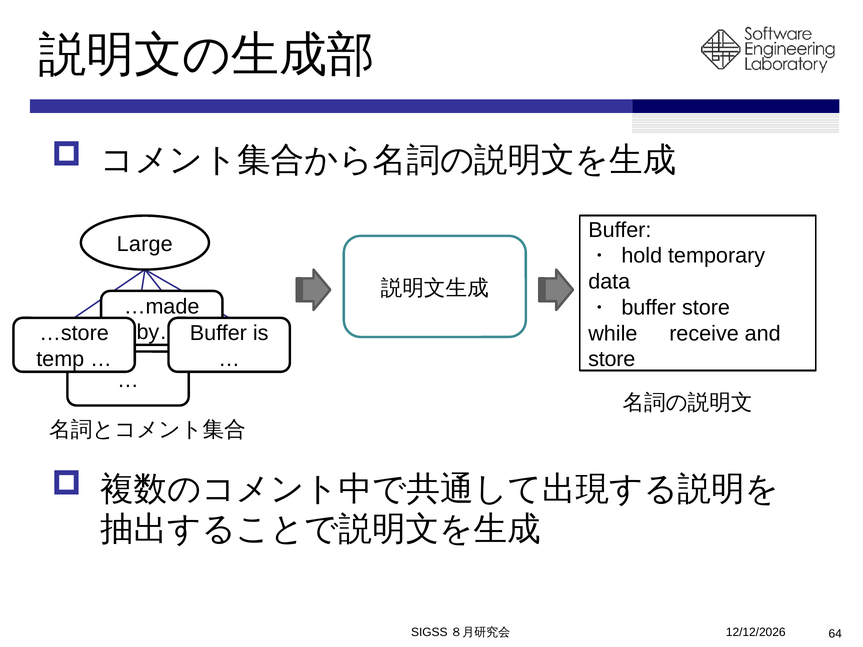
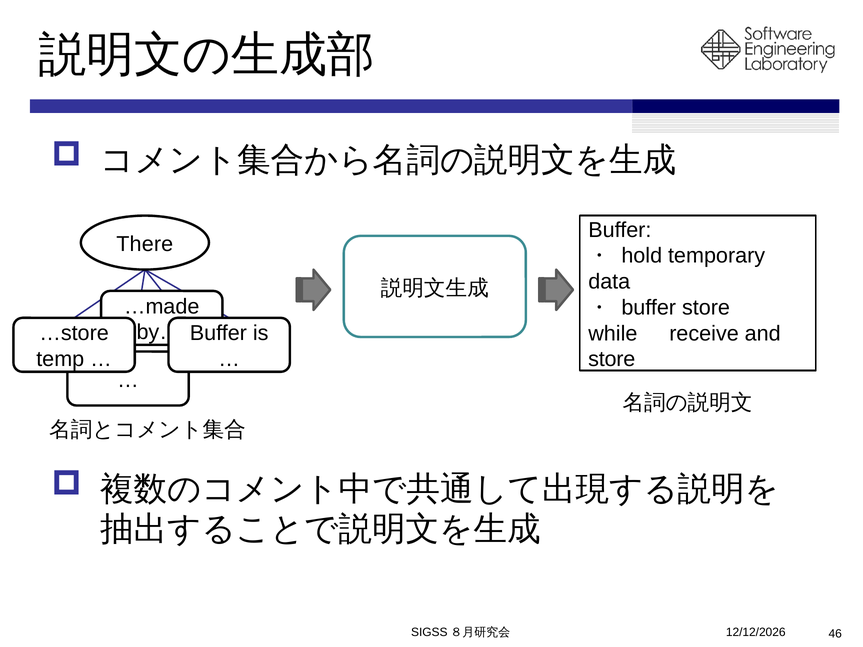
Large: Large -> There
64: 64 -> 46
